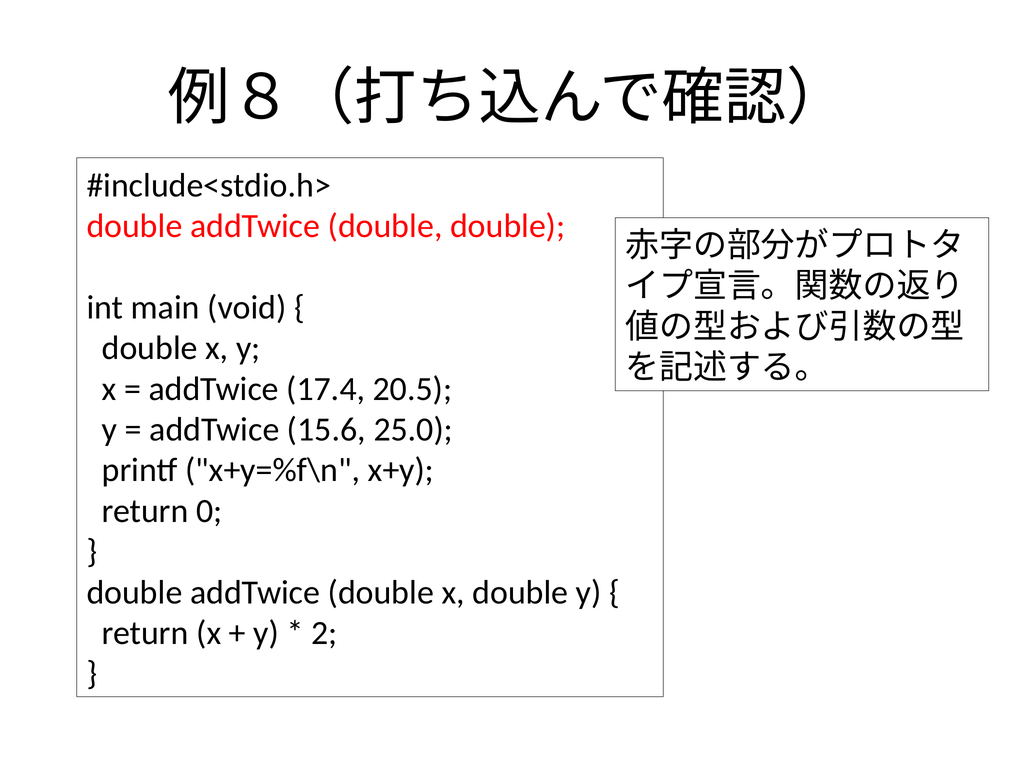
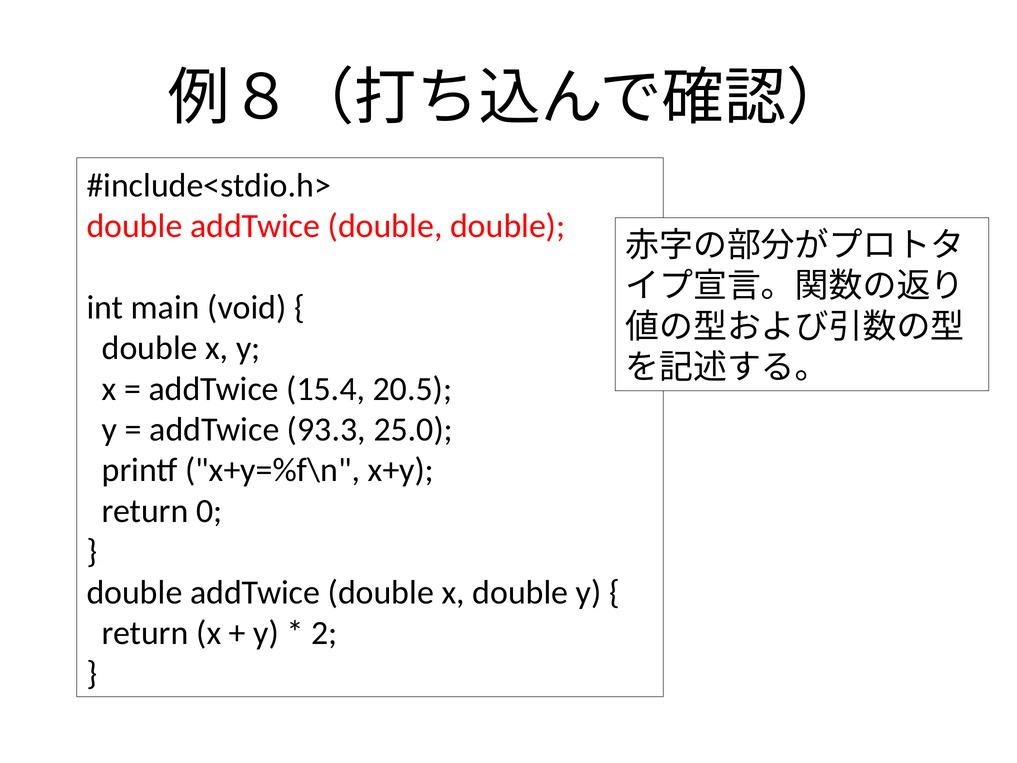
17.4: 17.4 -> 15.4
15.6: 15.6 -> 93.3
